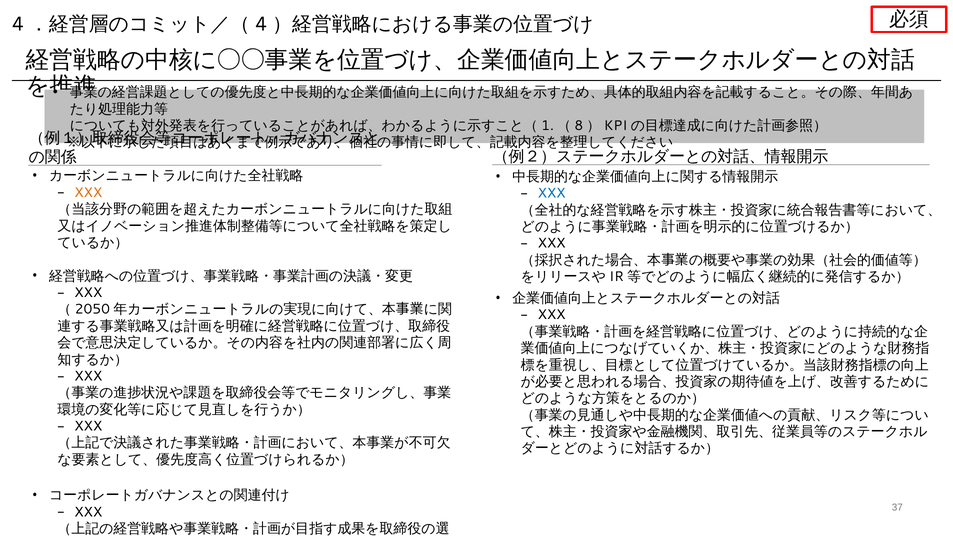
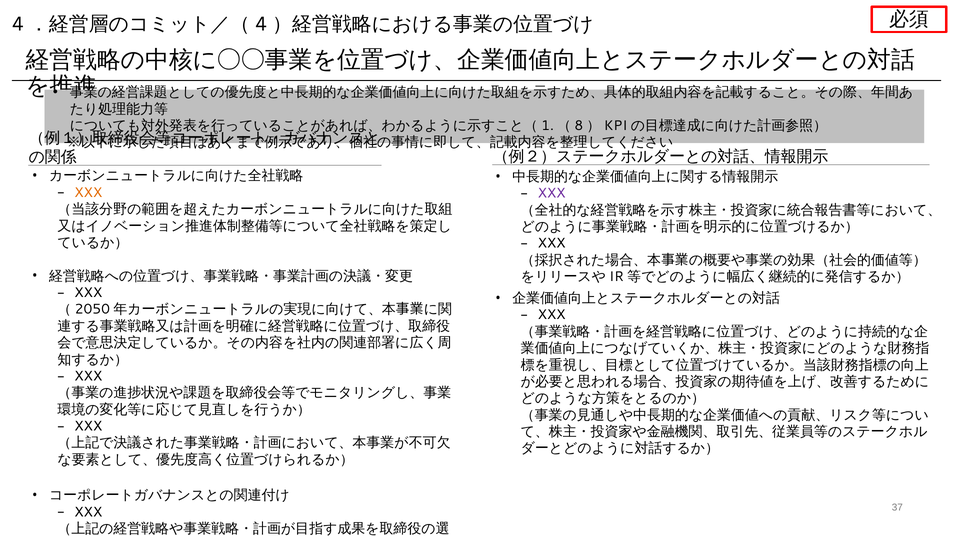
XXX at (552, 193) colour: blue -> purple
